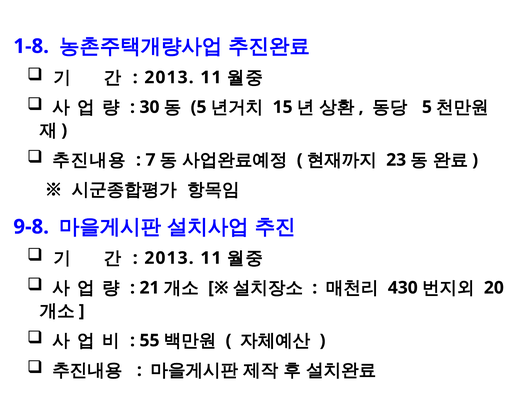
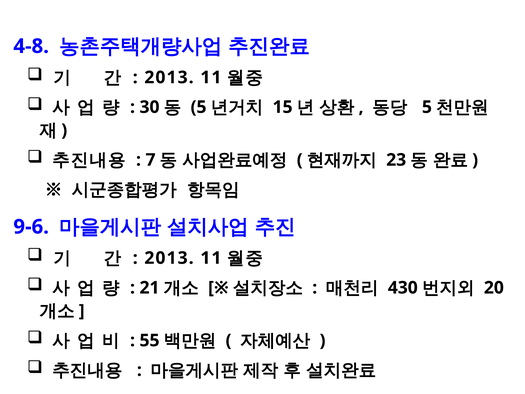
1-8: 1-8 -> 4-8
9-8: 9-8 -> 9-6
